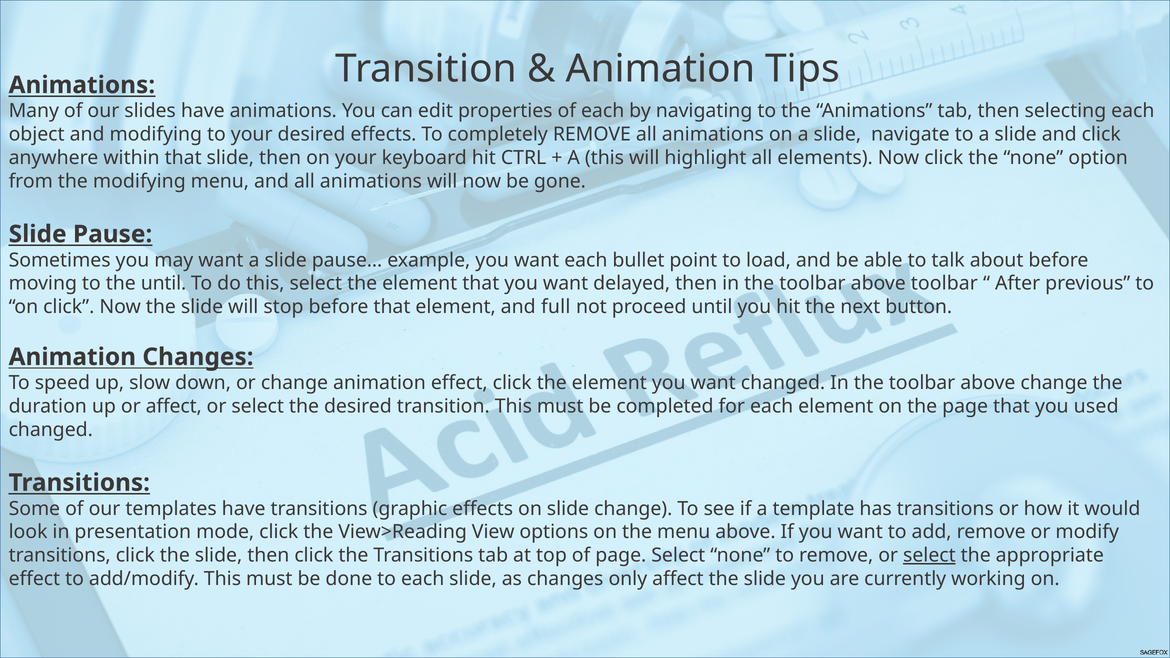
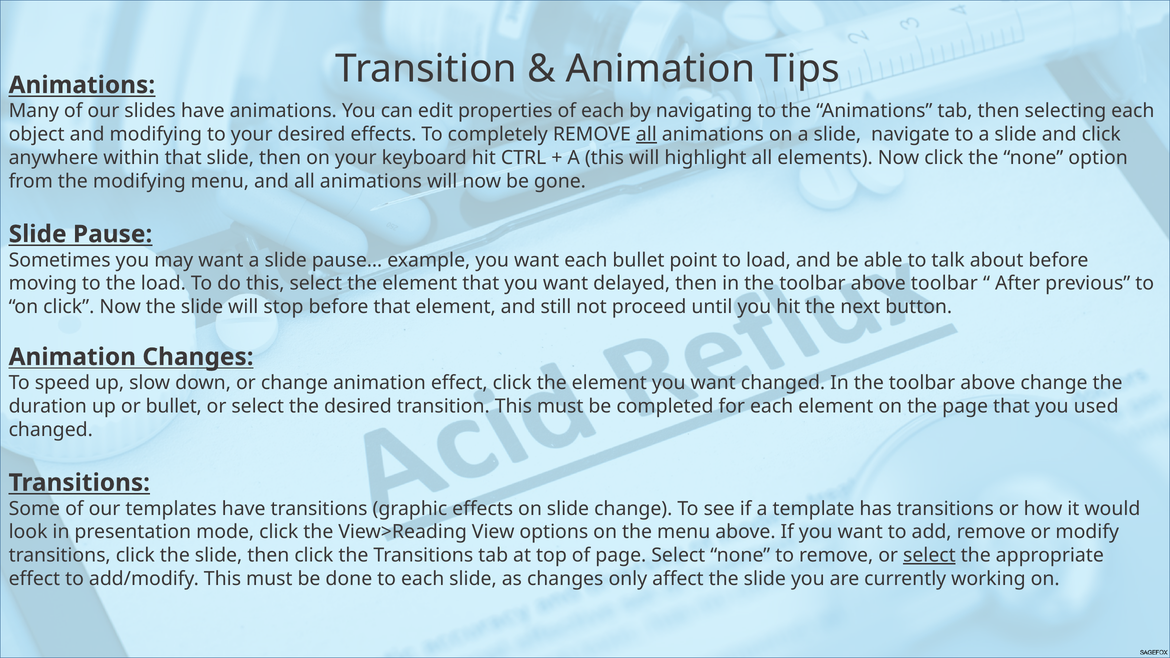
all at (646, 134) underline: none -> present
the until: until -> load
full: full -> still
or affect: affect -> bullet
